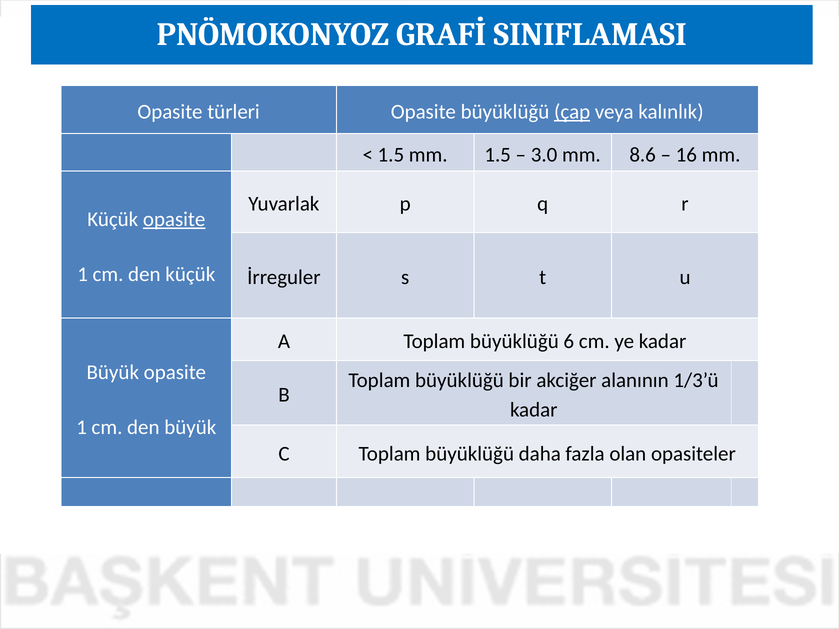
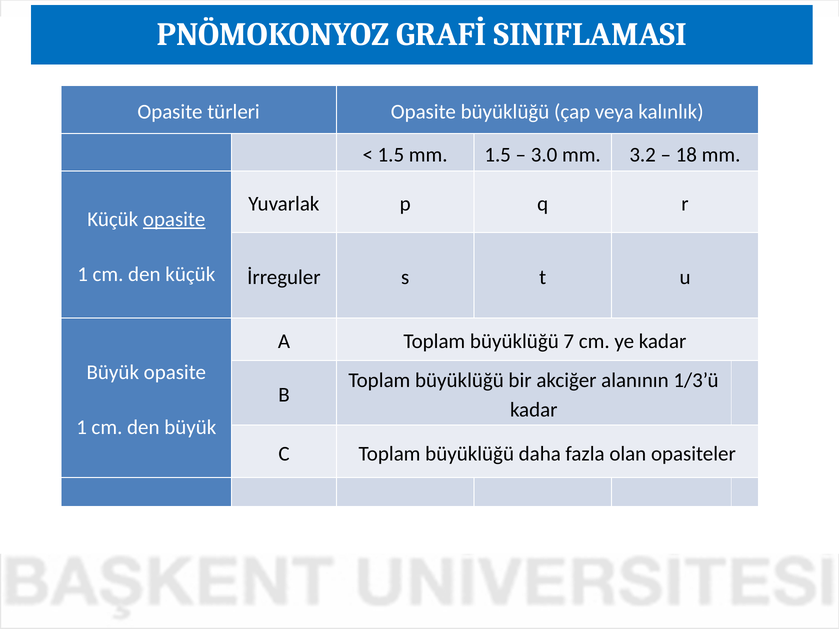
çap underline: present -> none
8.6: 8.6 -> 3.2
16: 16 -> 18
6: 6 -> 7
